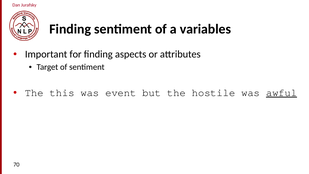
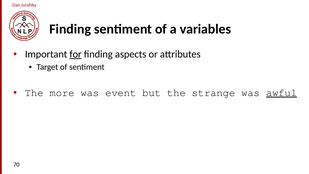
for underline: none -> present
this: this -> more
hostile: hostile -> strange
